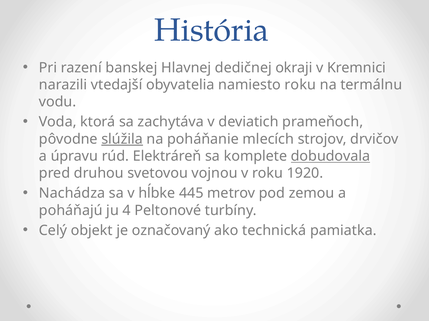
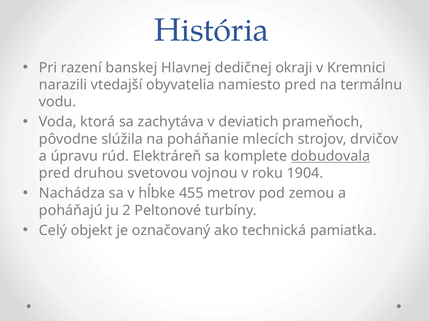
namiesto roku: roku -> pred
slúžila underline: present -> none
1920: 1920 -> 1904
445: 445 -> 455
4: 4 -> 2
